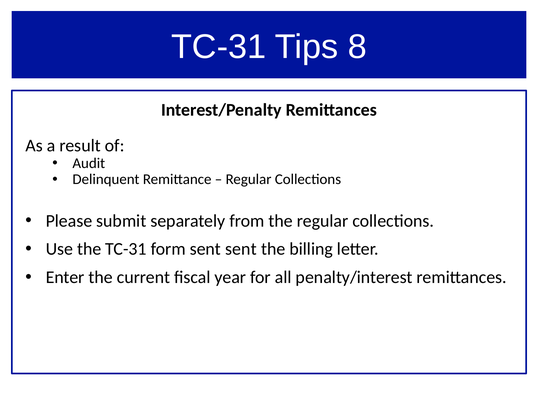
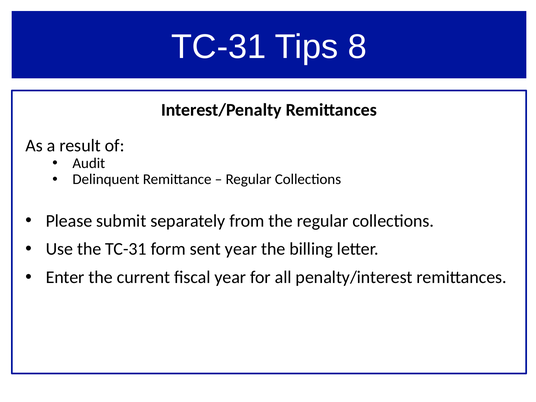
sent sent: sent -> year
